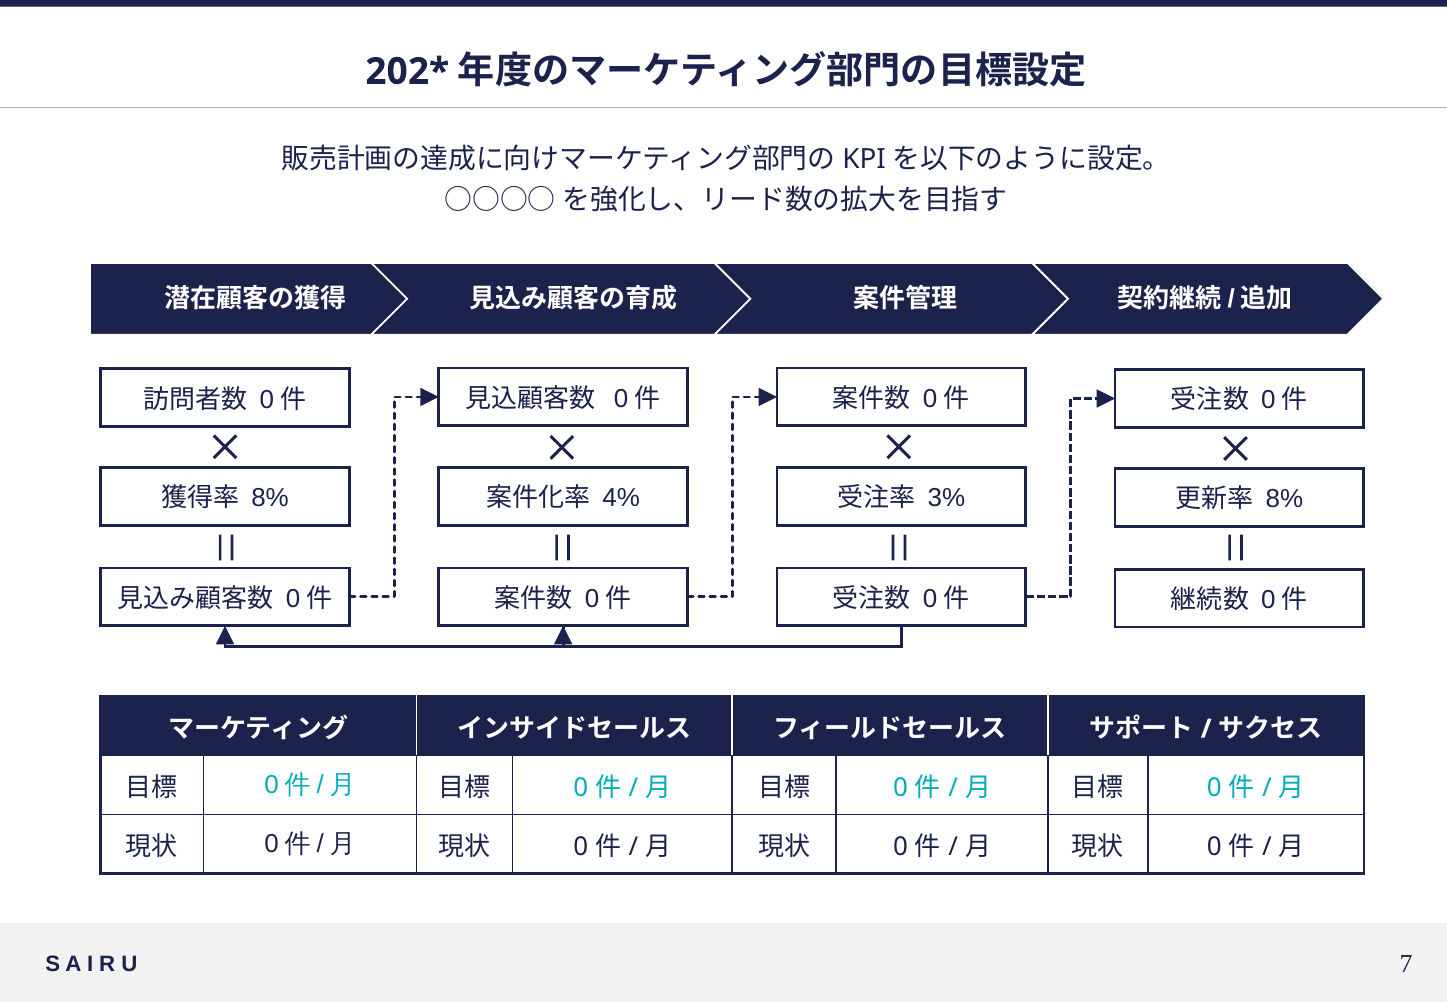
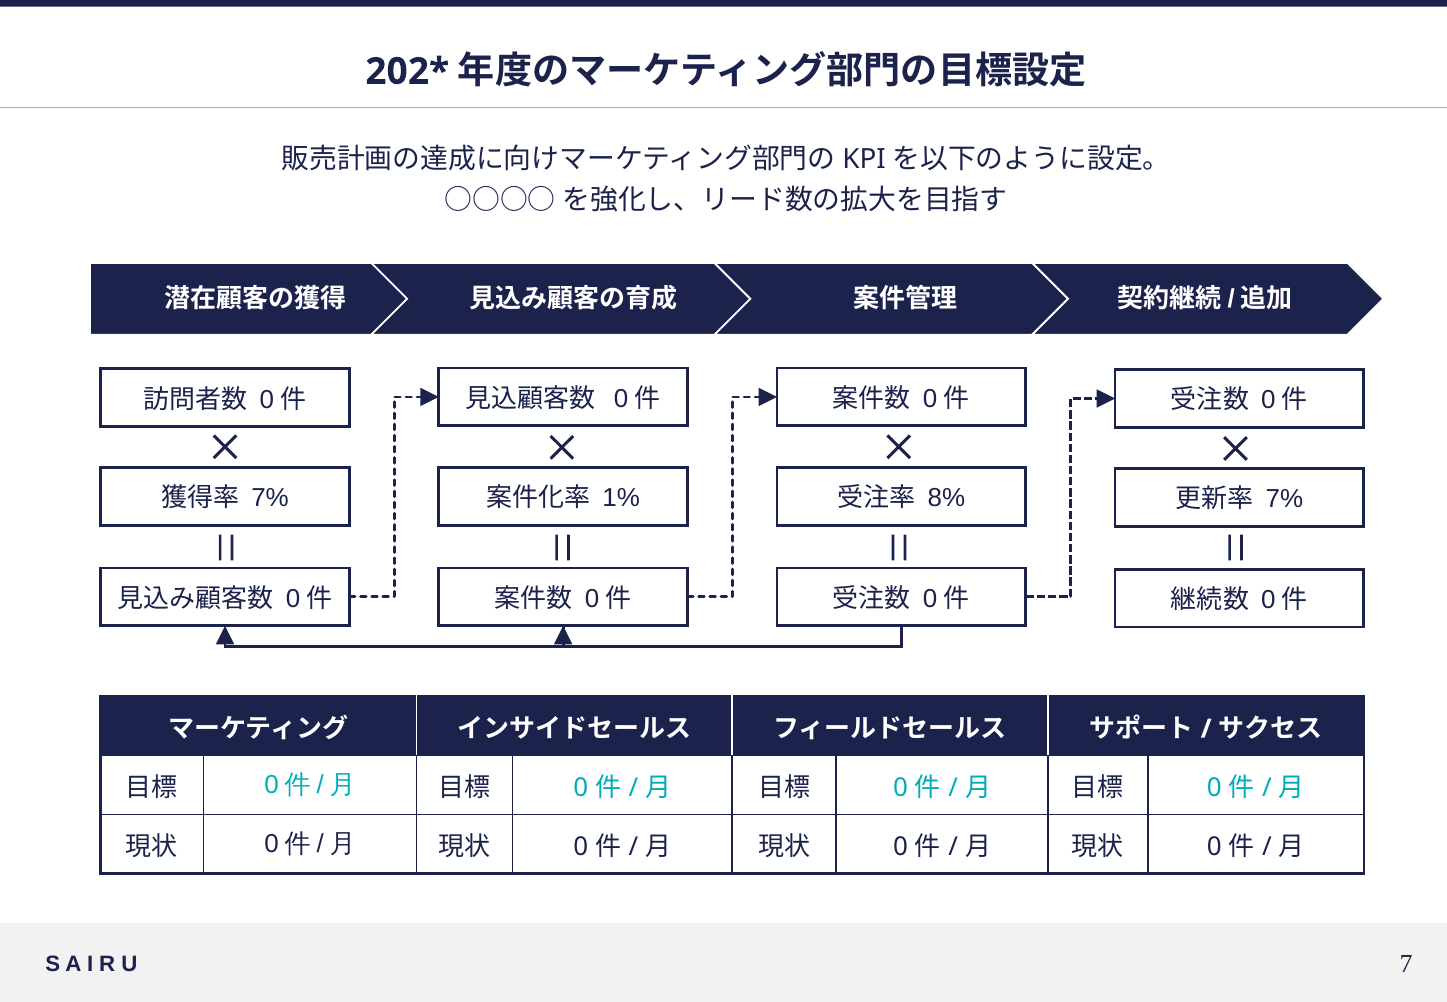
8% at (270, 498): 8% -> 7%
4%: 4% -> 1%
3%: 3% -> 8%
8% at (1284, 499): 8% -> 7%
